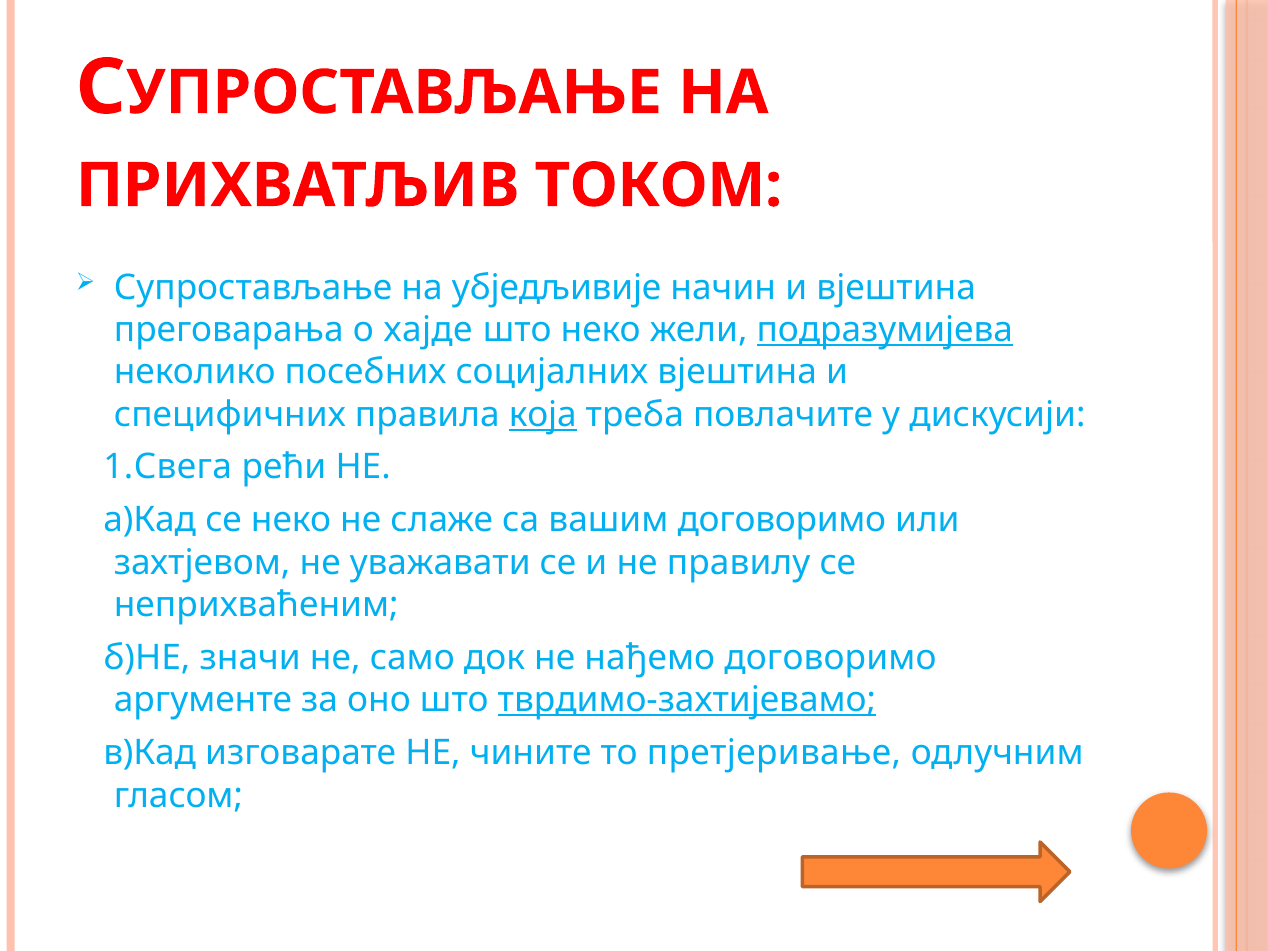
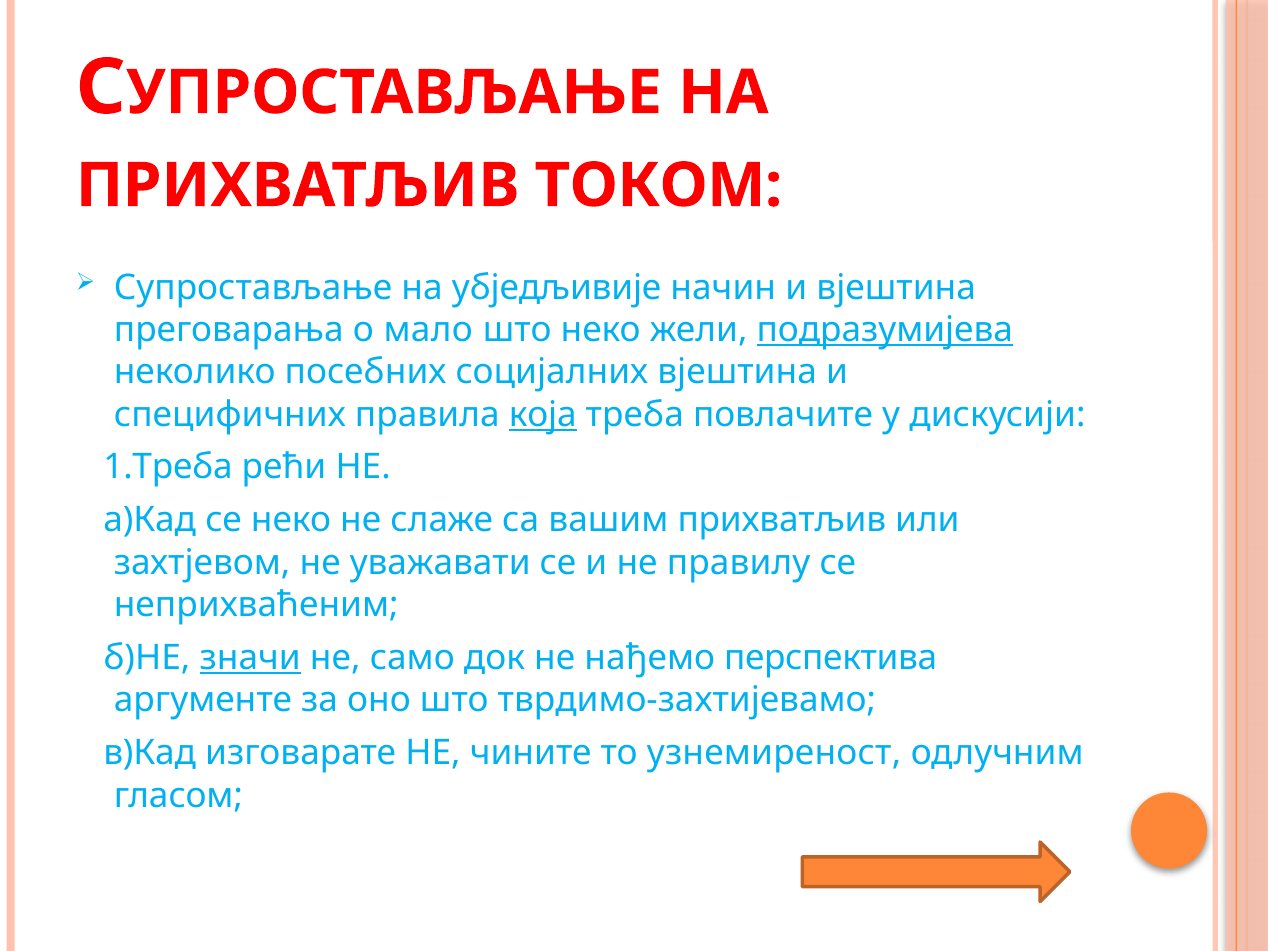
хајде: хајде -> мало
1.Свега: 1.Свега -> 1.Треба
вашим договоримо: договоримо -> прихватљив
значи underline: none -> present
нађемо договоримо: договоримо -> перспектива
тврдимо-захтијевамо underline: present -> none
претјеривање: претјеривање -> узнемиреност
